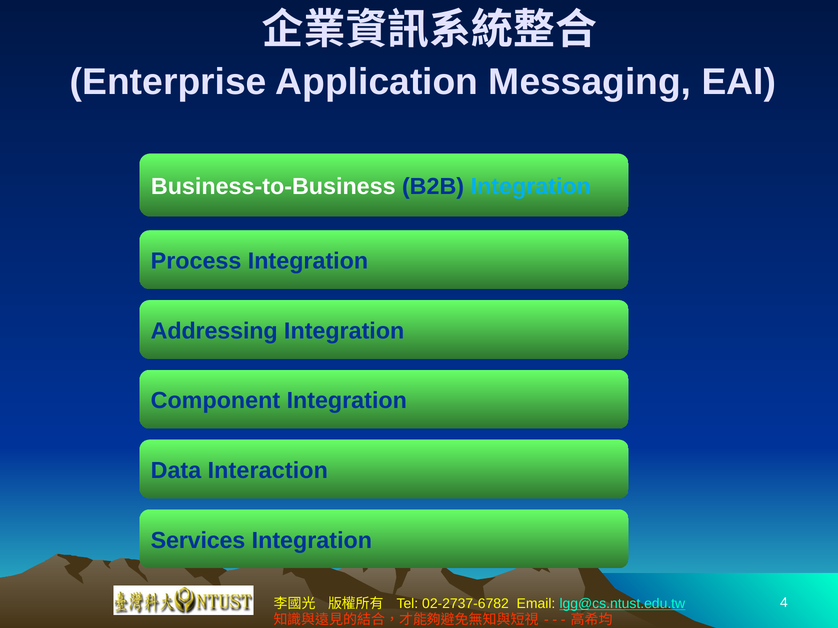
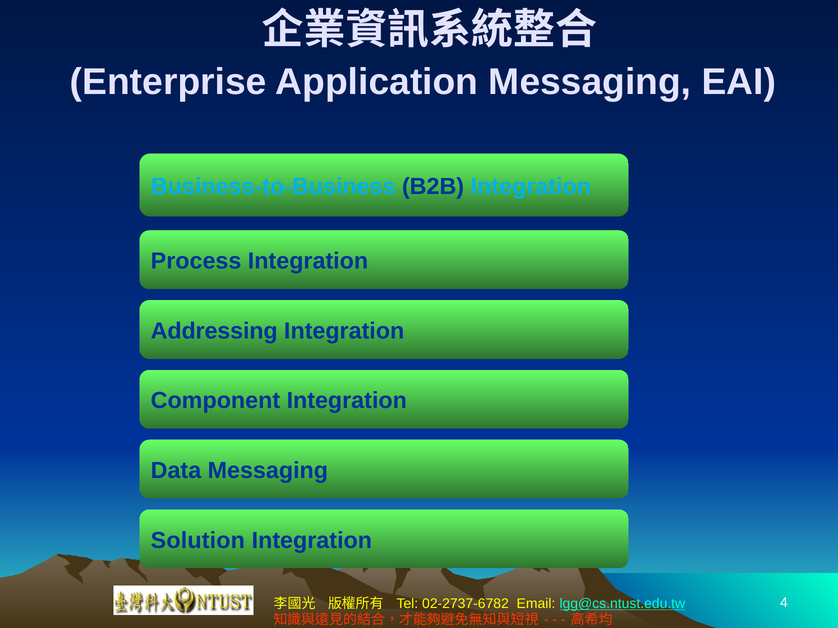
Business-to-Business colour: white -> light blue
Data Interaction: Interaction -> Messaging
Services: Services -> Solution
